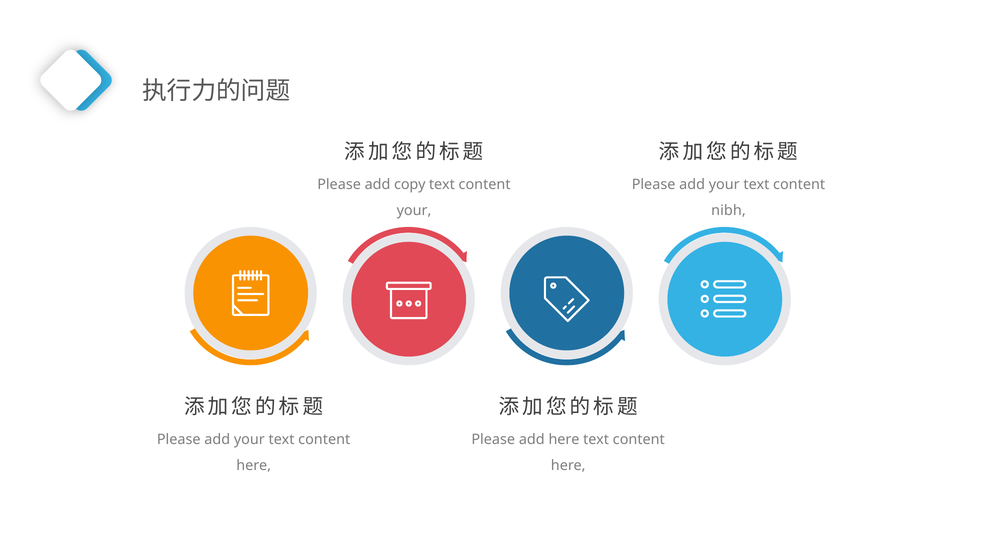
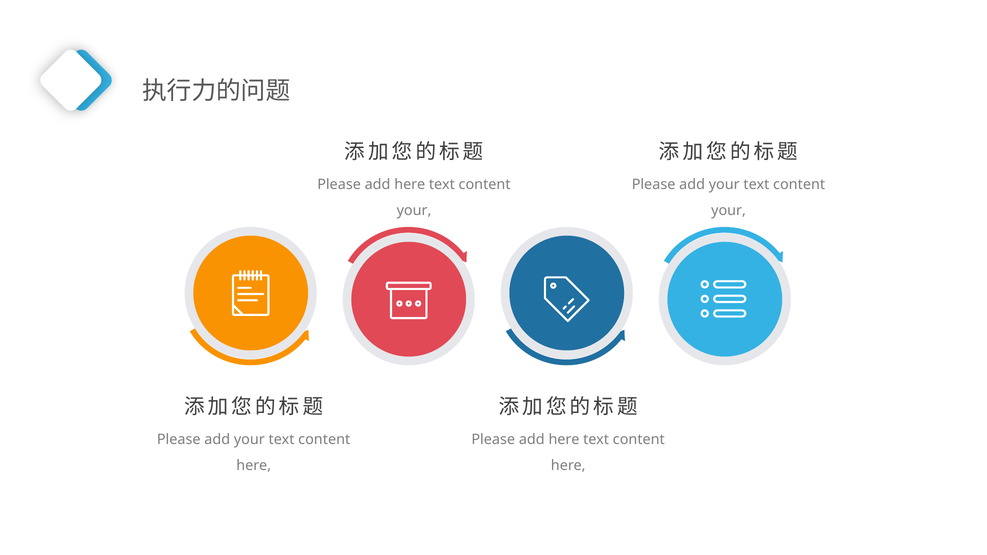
copy at (410, 185): copy -> here
nibh at (728, 211): nibh -> your
